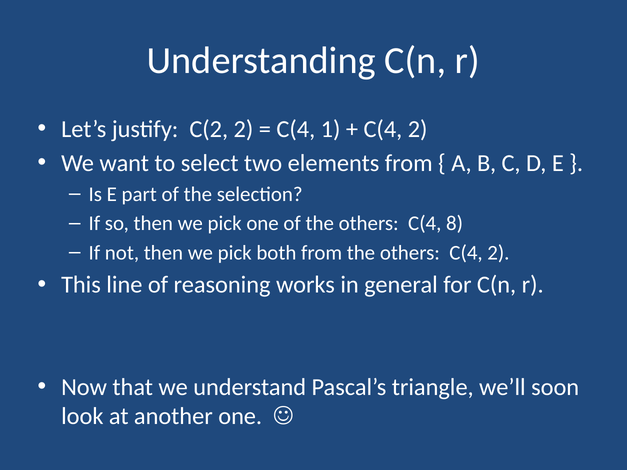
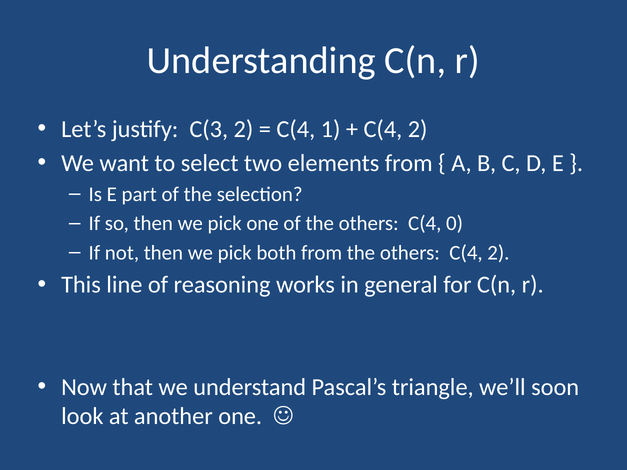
C(2: C(2 -> C(3
8: 8 -> 0
